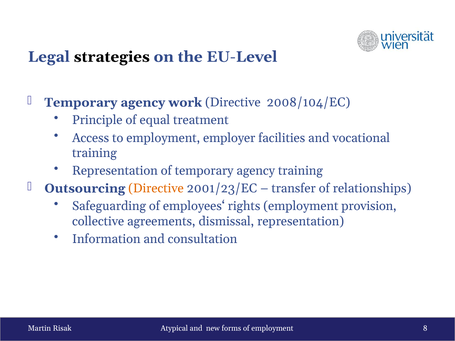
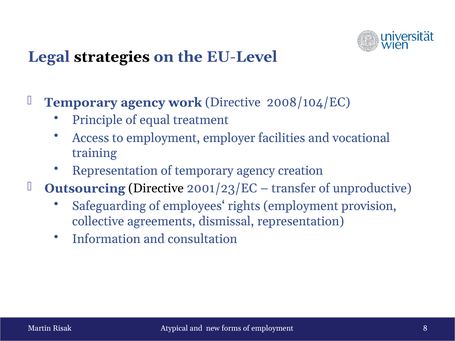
agency training: training -> creation
Directive at (156, 189) colour: orange -> black
relationships: relationships -> unproductive
